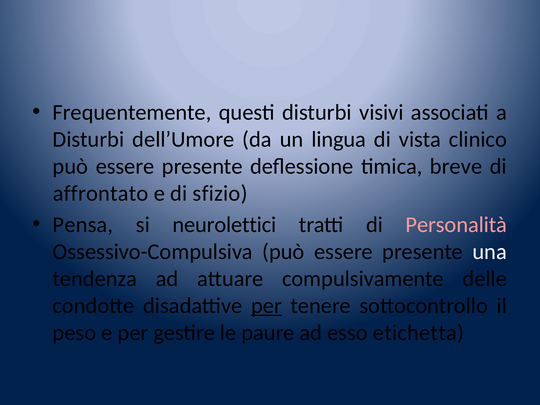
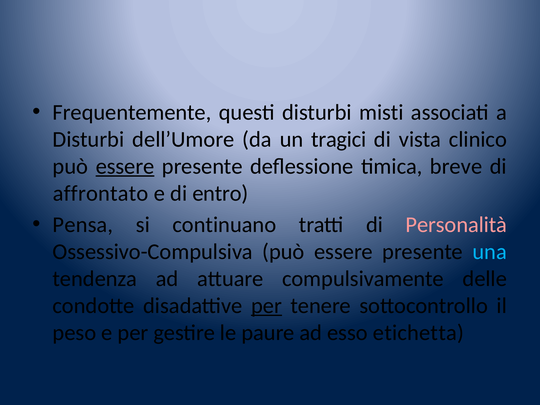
visivi: visivi -> misti
lingua: lingua -> tragici
essere at (125, 166) underline: none -> present
sfizio: sfizio -> entro
neurolettici: neurolettici -> continuano
una colour: white -> light blue
